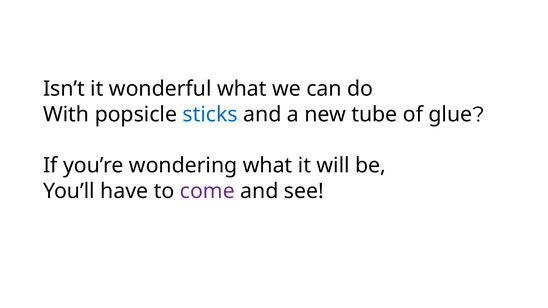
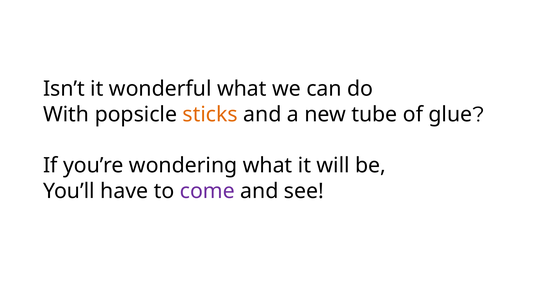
sticks colour: blue -> orange
